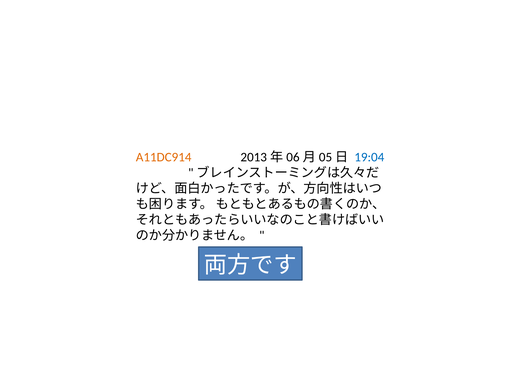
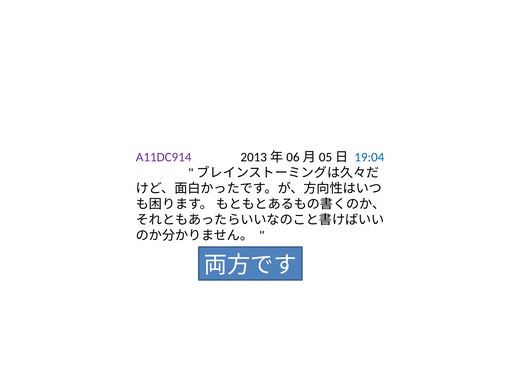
A11DC914 colour: orange -> purple
